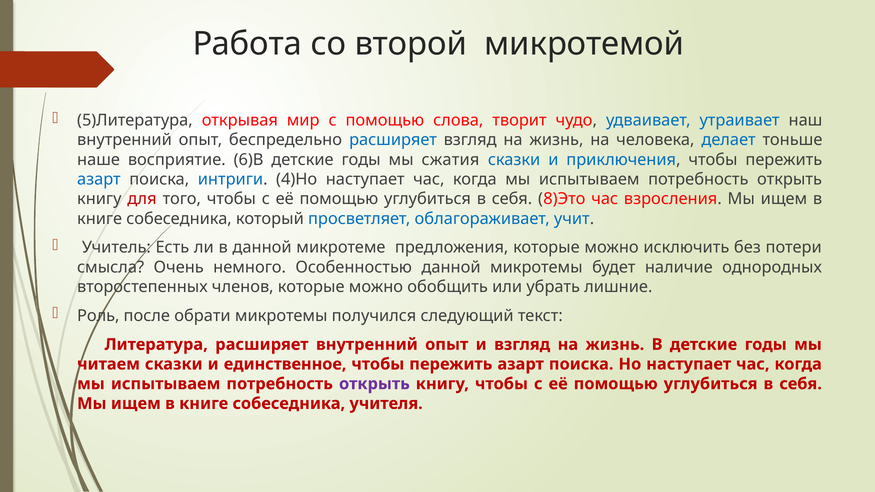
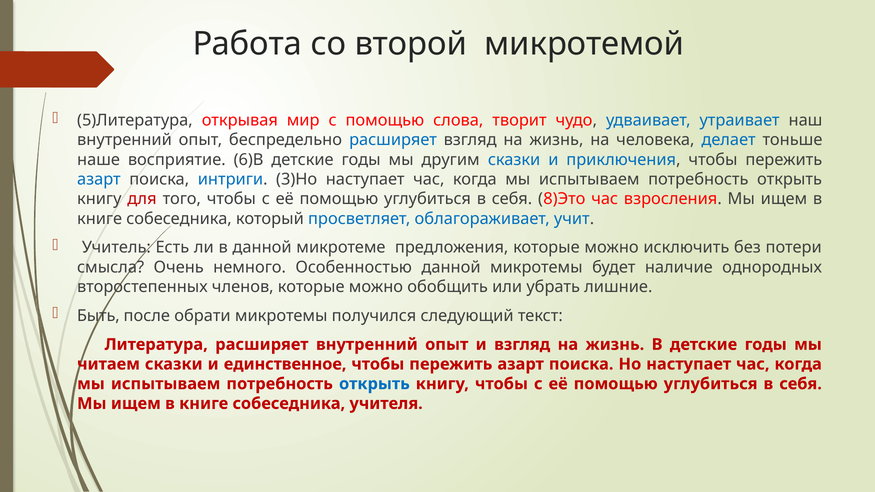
сжатия: сжатия -> другим
4)Но: 4)Но -> 3)Но
Роль: Роль -> Быть
открыть at (374, 384) colour: purple -> blue
